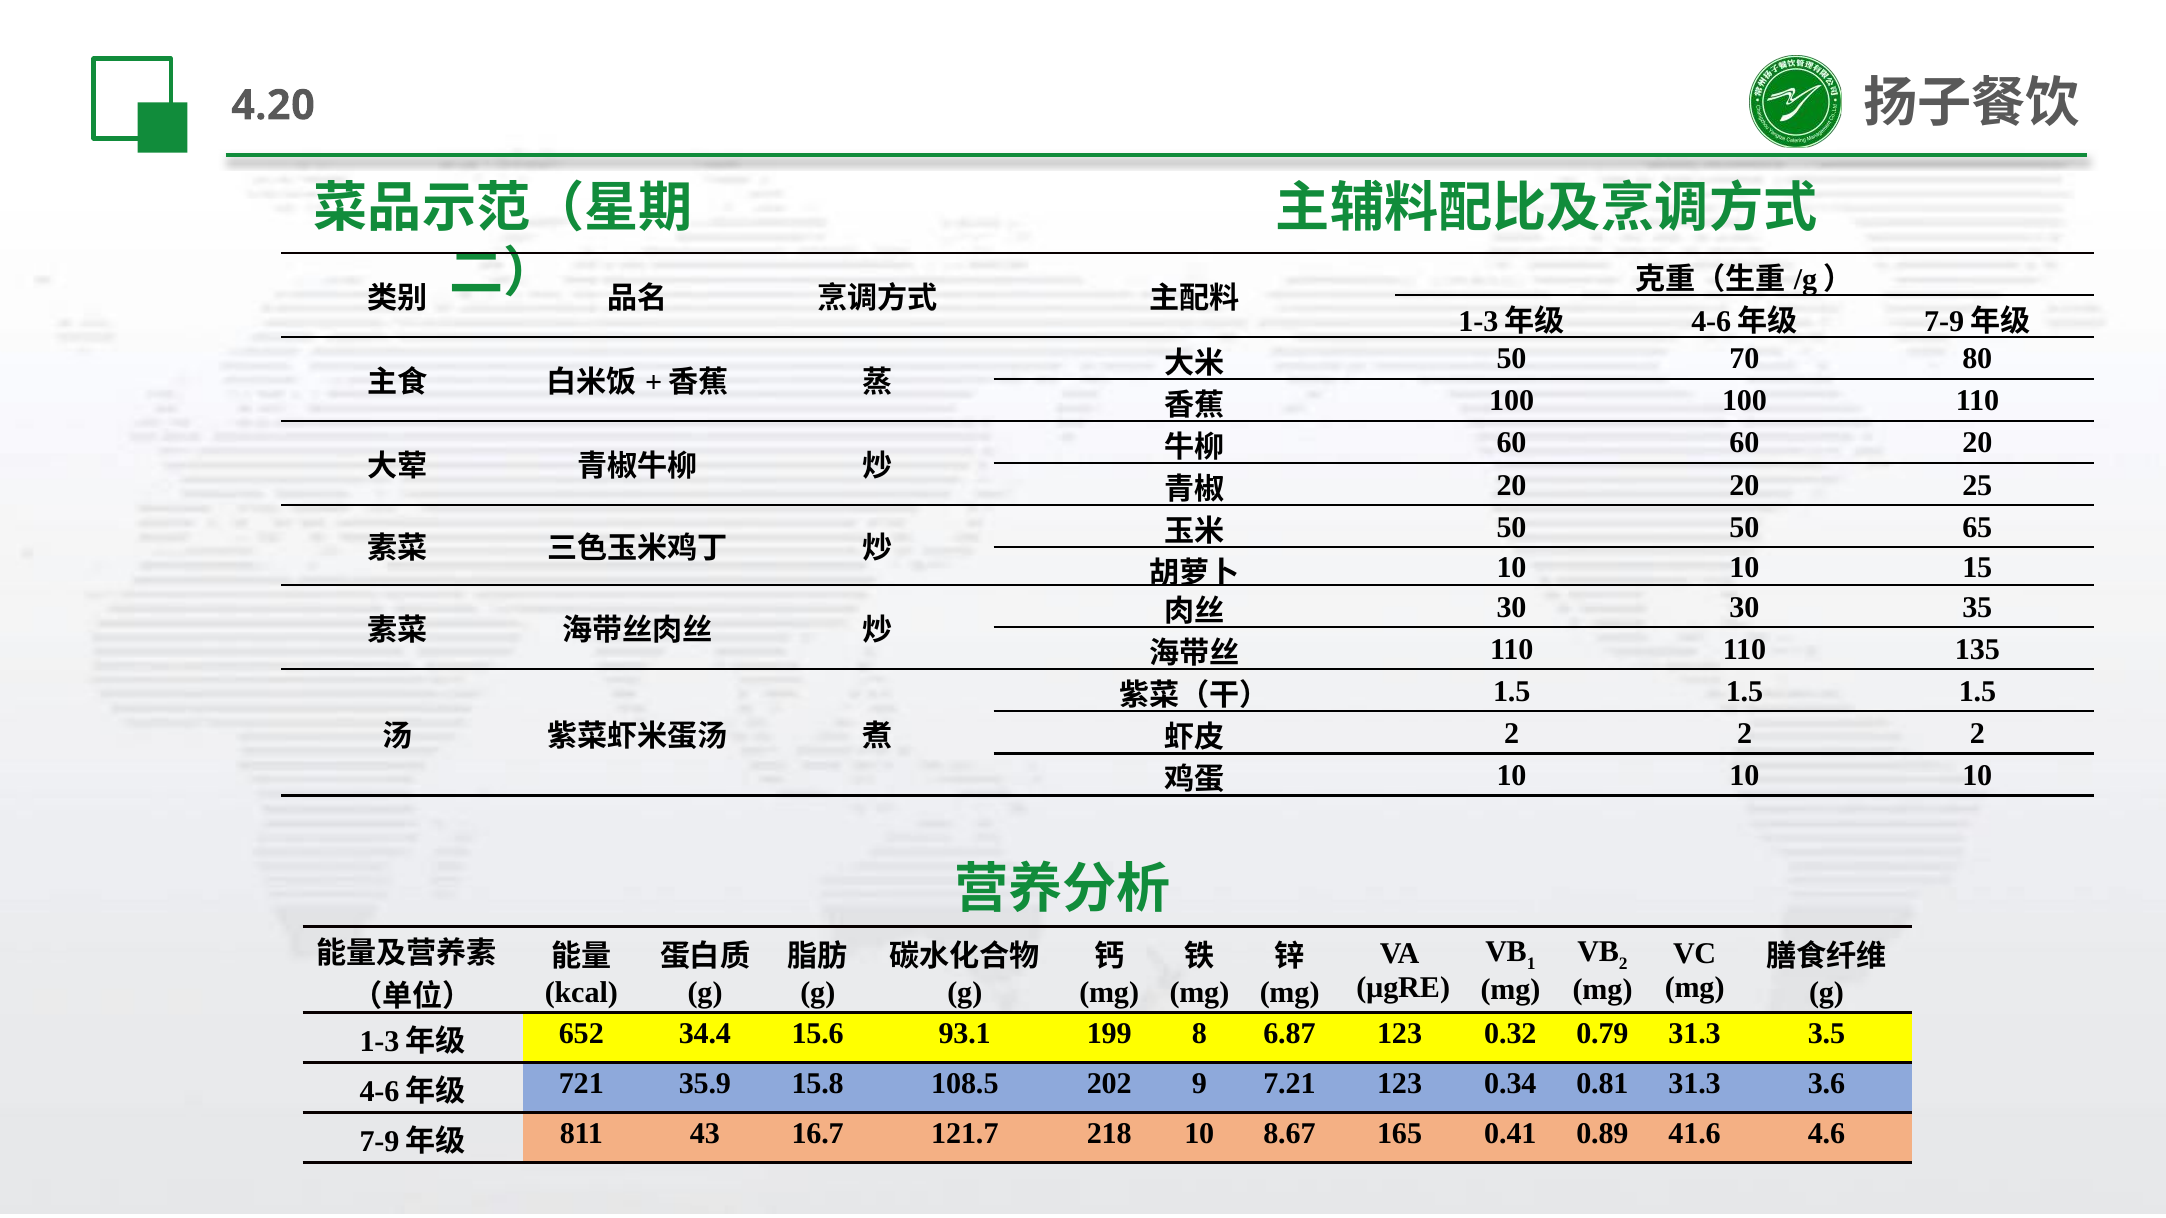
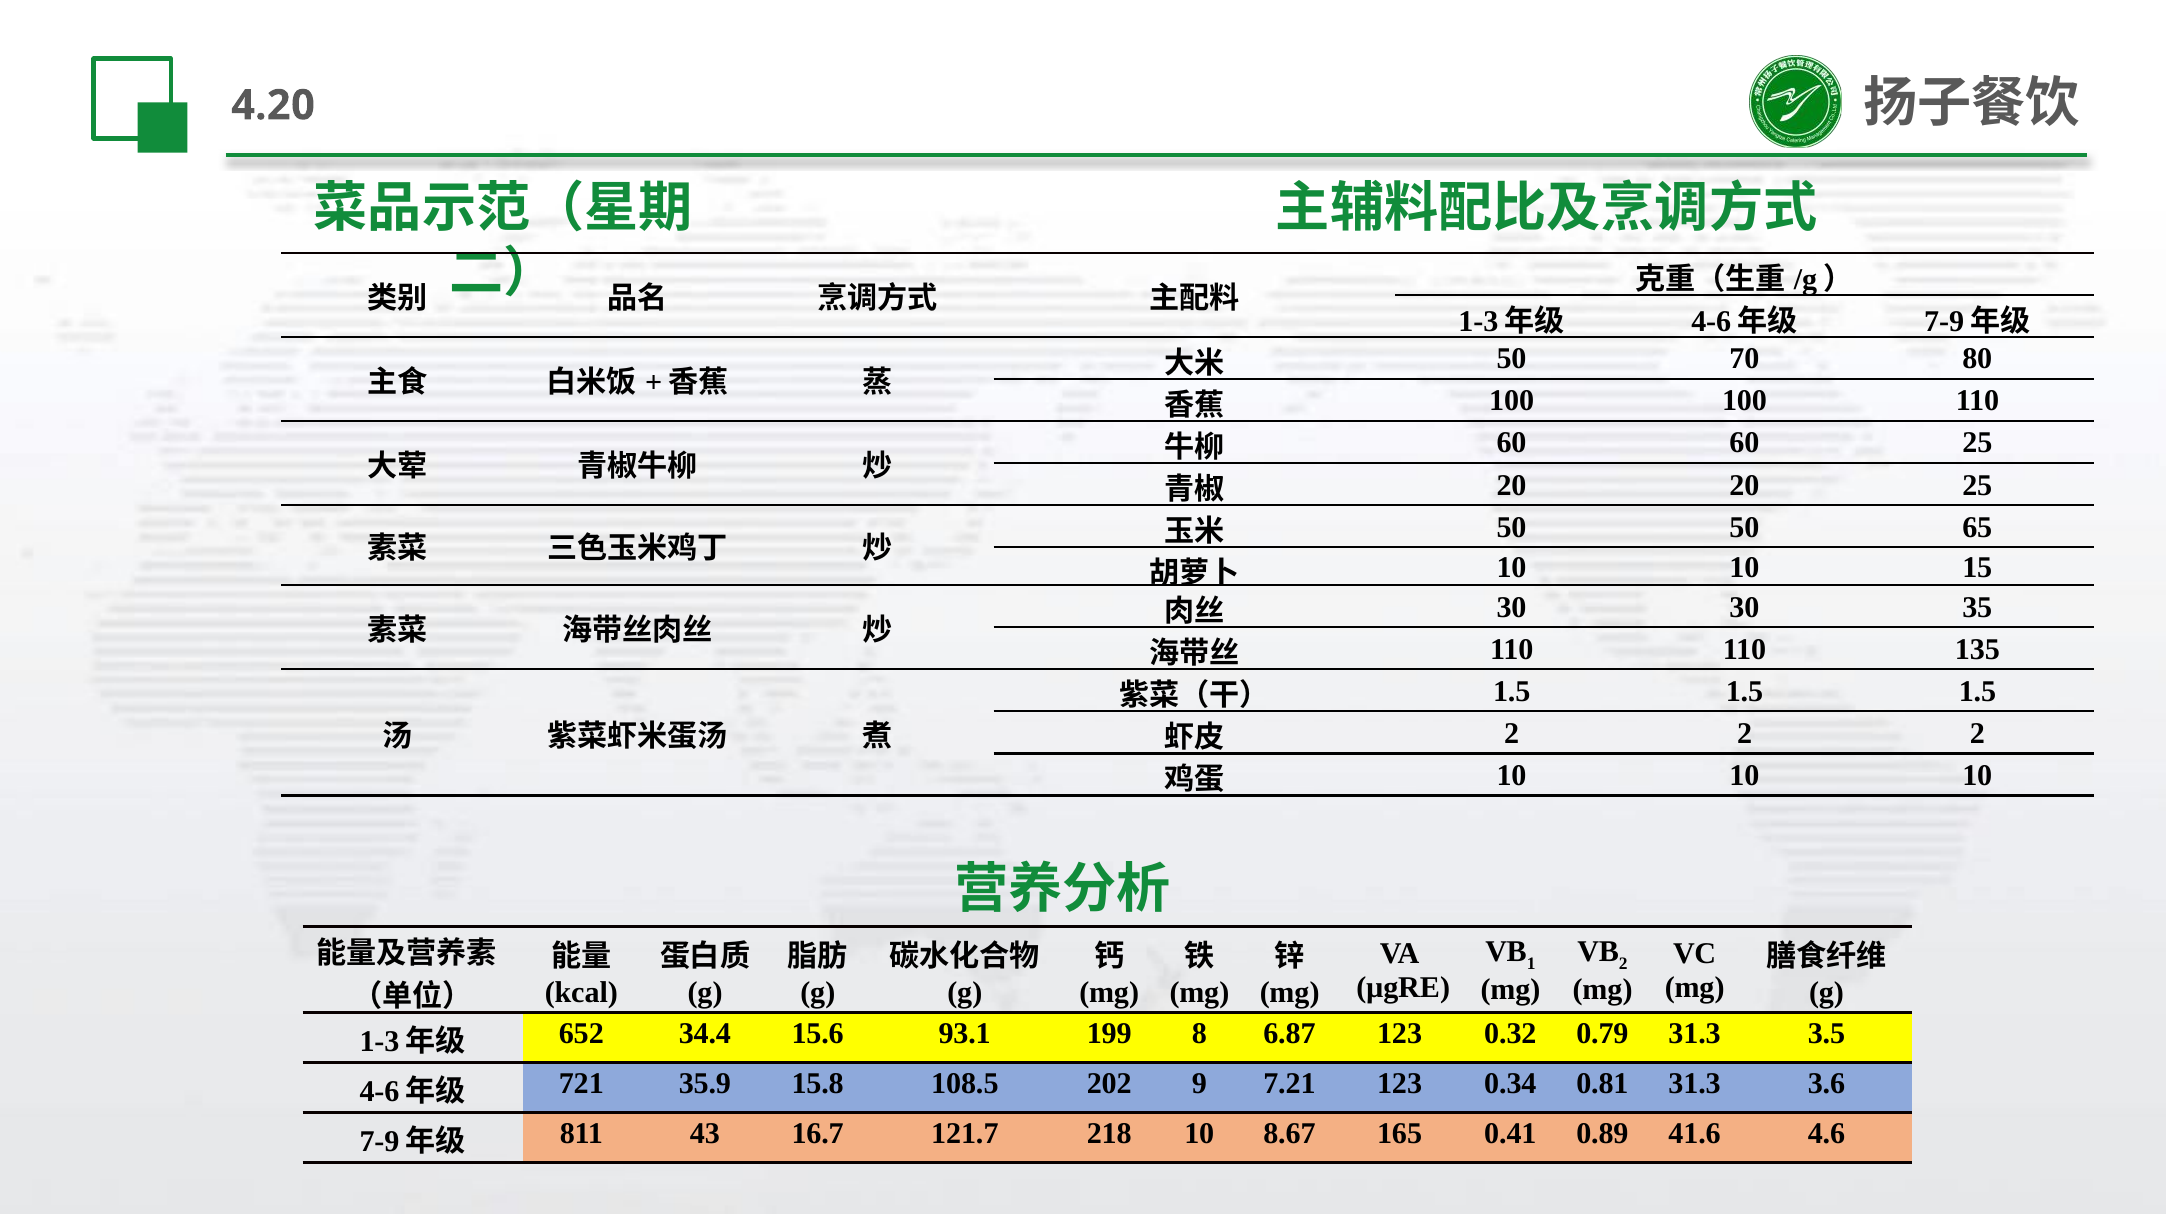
60 20: 20 -> 25
